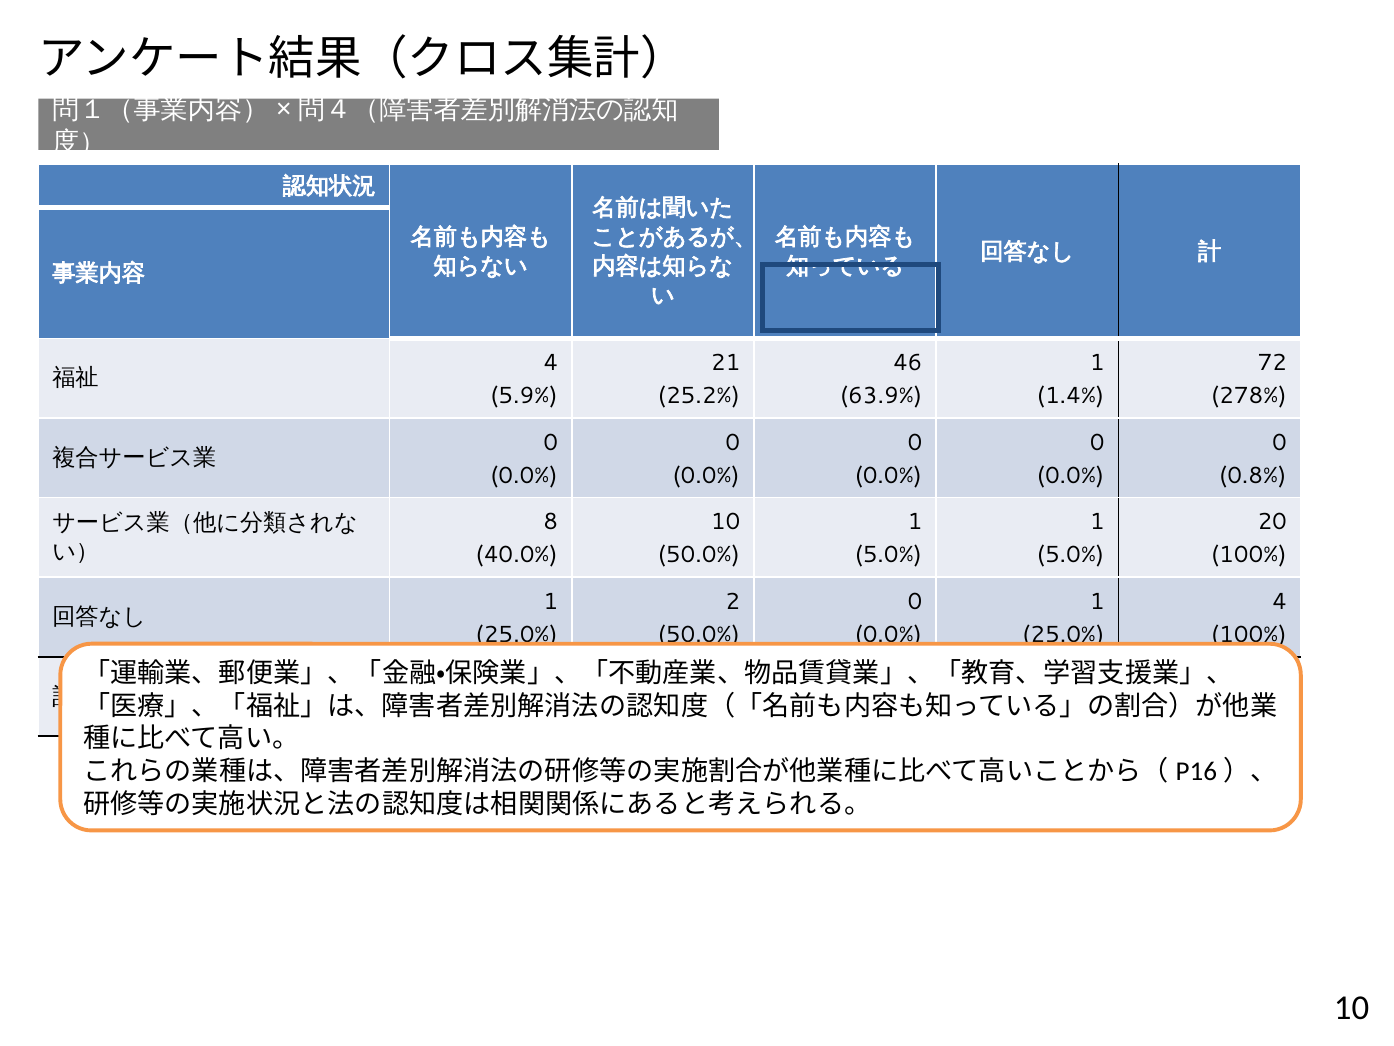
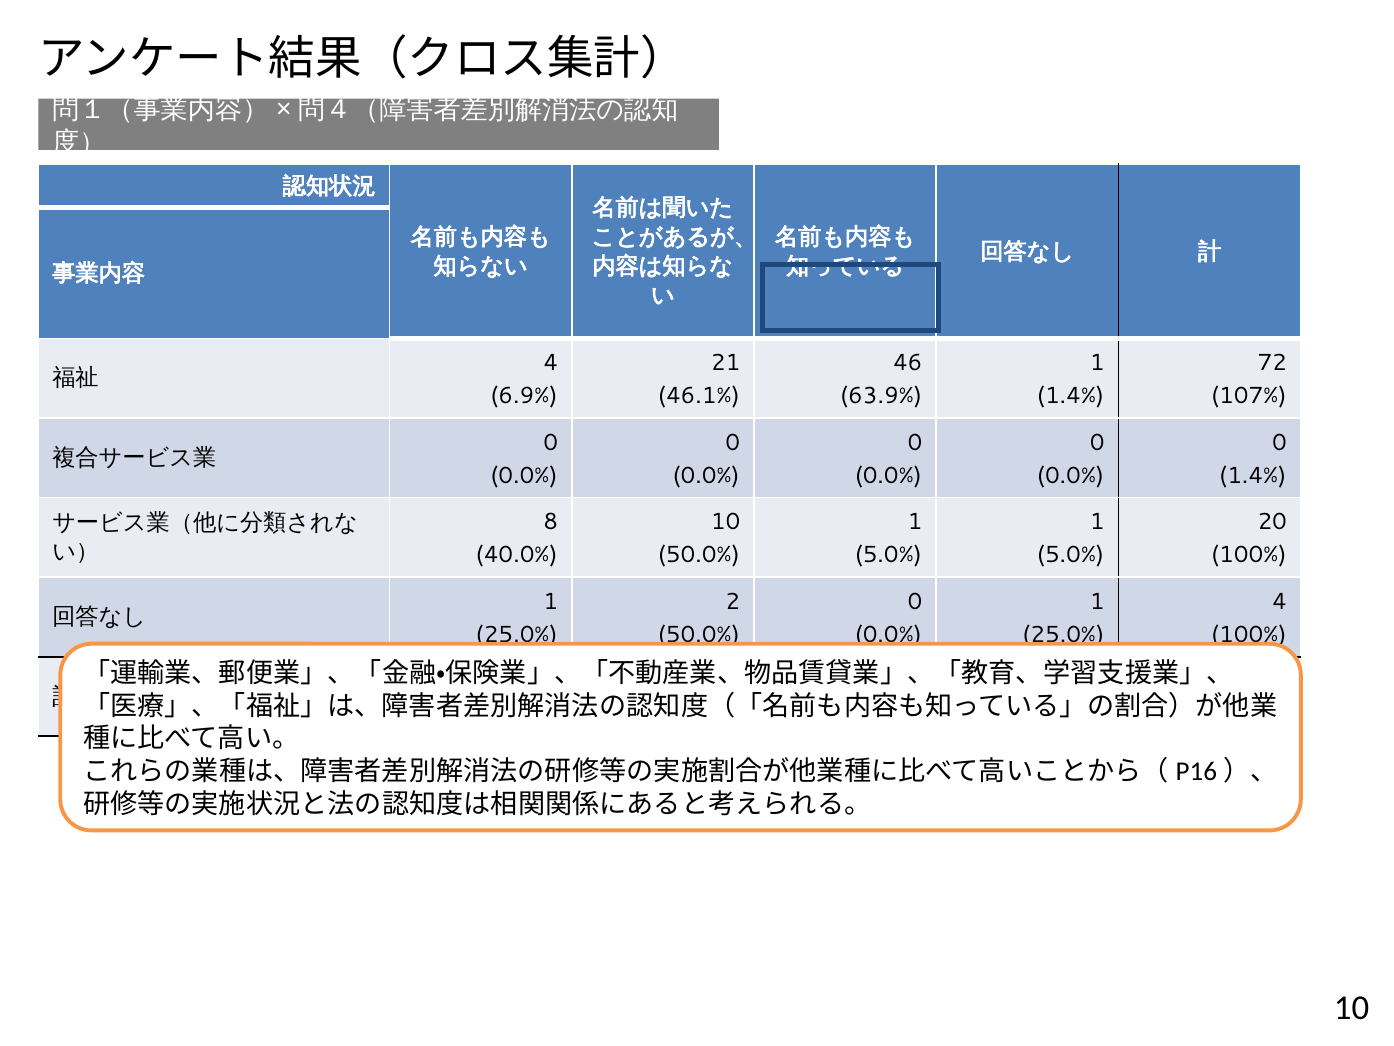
5.9%: 5.9% -> 6.9%
25.2%: 25.2% -> 46.1%
278%: 278% -> 107%
0.8% at (1253, 475): 0.8% -> 1.4%
